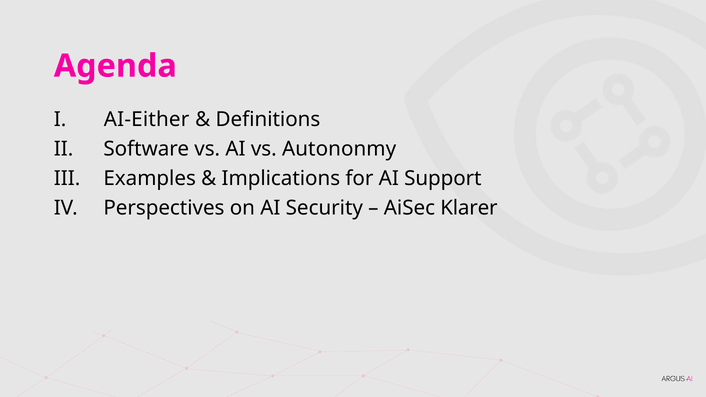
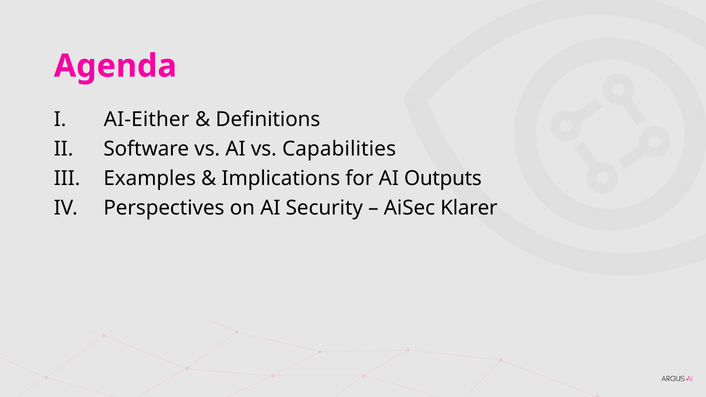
Autononmy: Autononmy -> Capabilities
Support: Support -> Outputs
